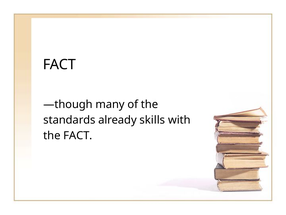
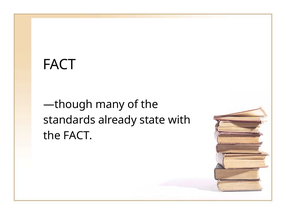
skills: skills -> state
